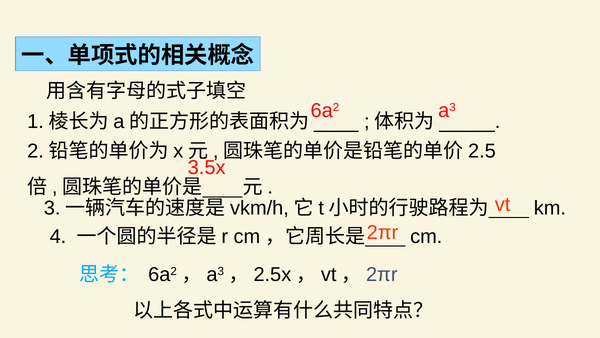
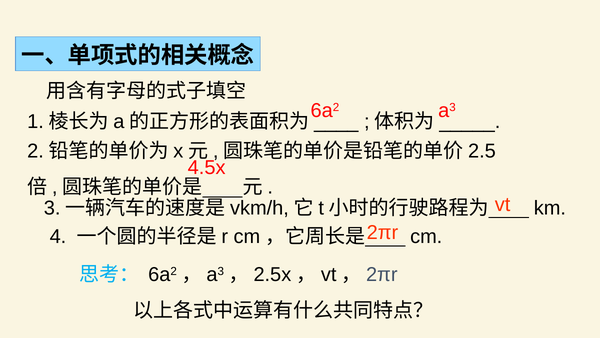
3.5x: 3.5x -> 4.5x
